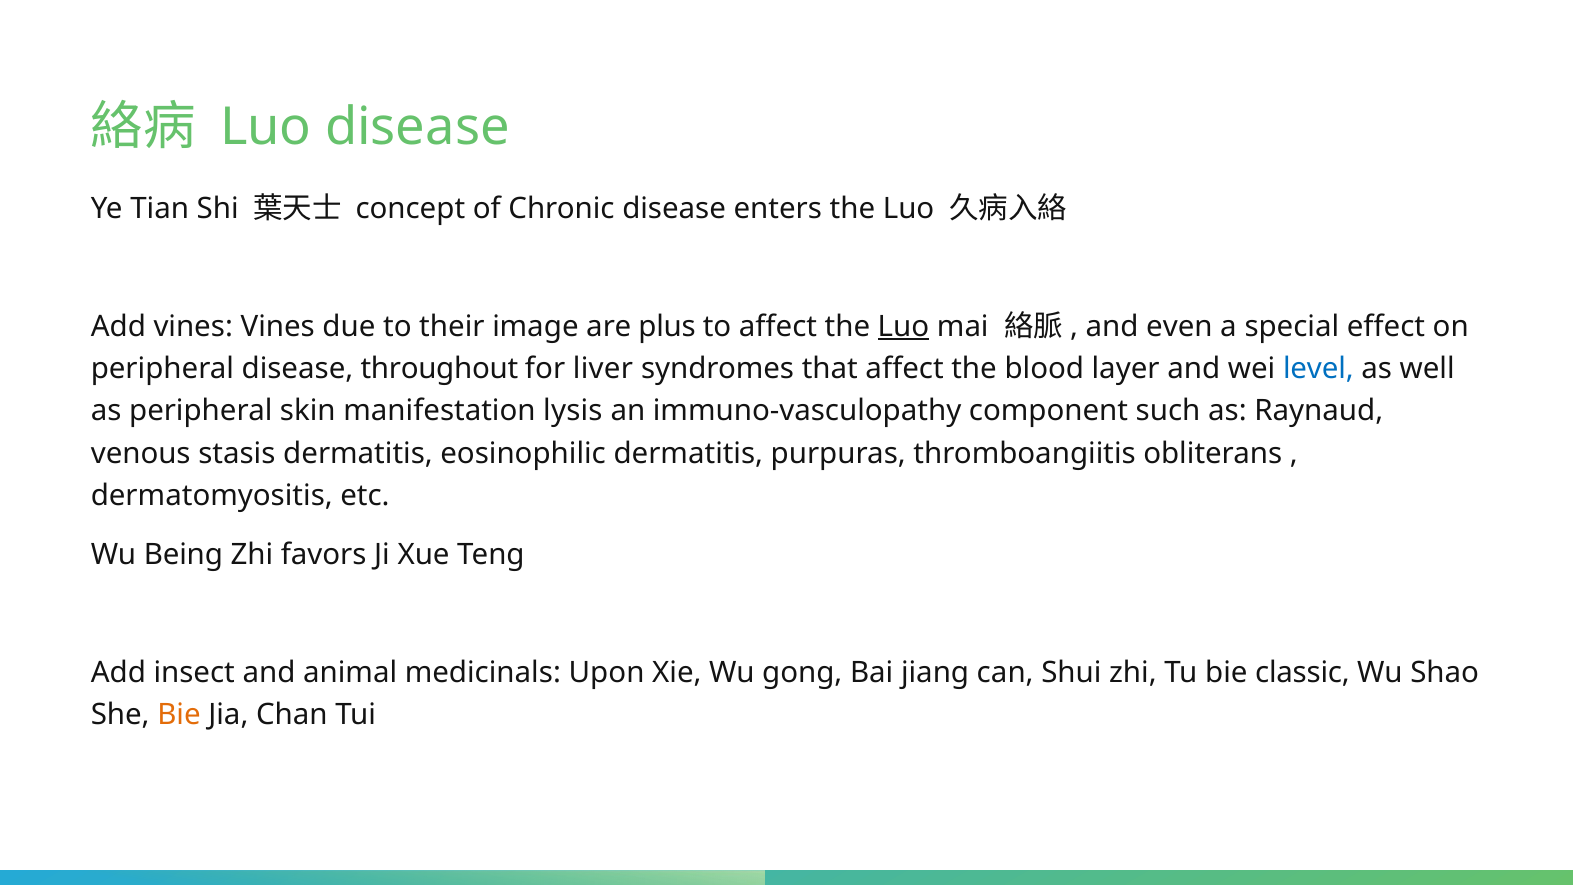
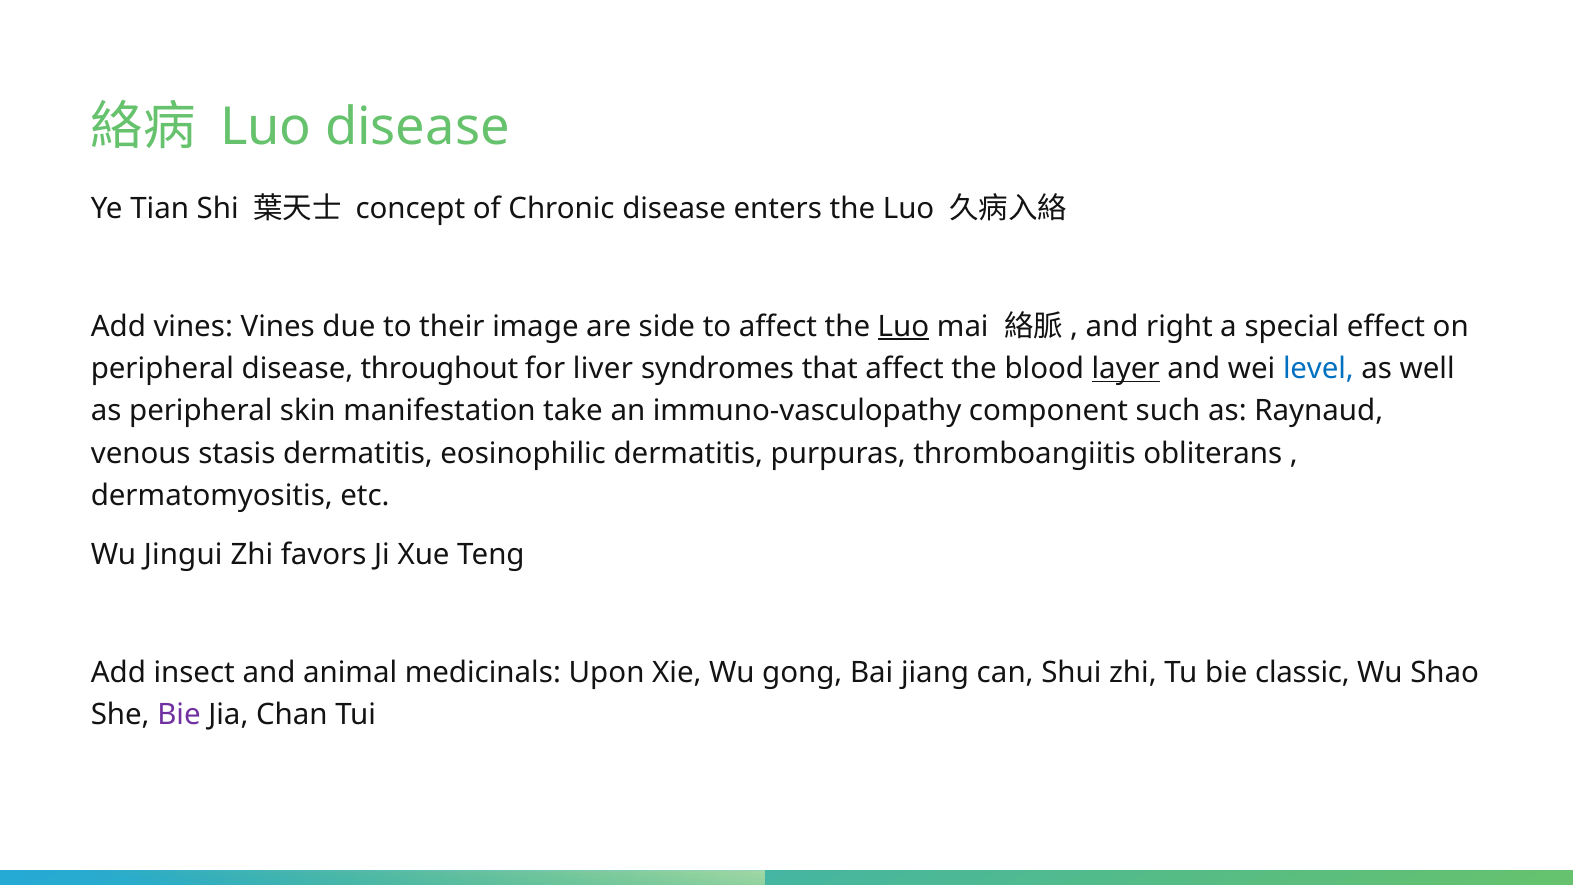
plus: plus -> side
even: even -> right
layer underline: none -> present
lysis: lysis -> take
Being: Being -> Jingui
Bie at (179, 715) colour: orange -> purple
